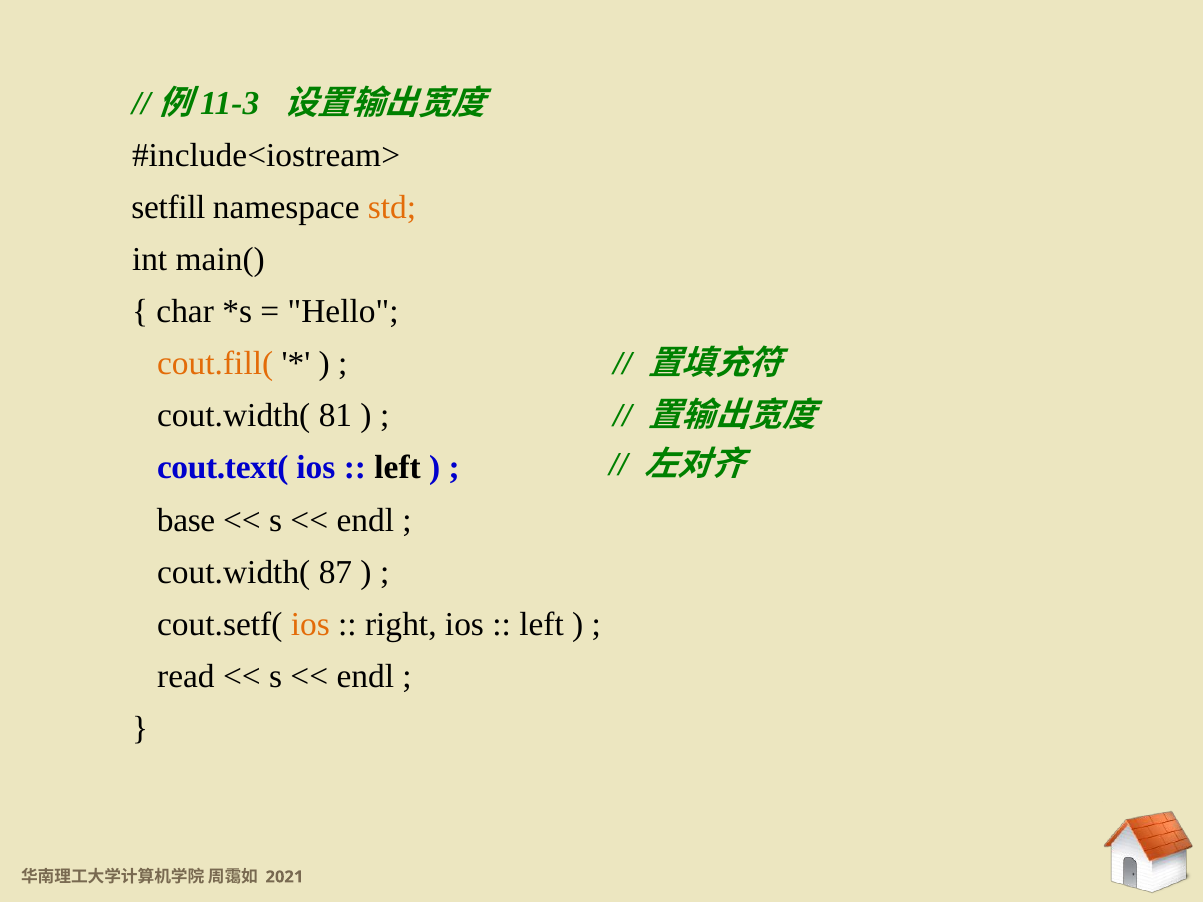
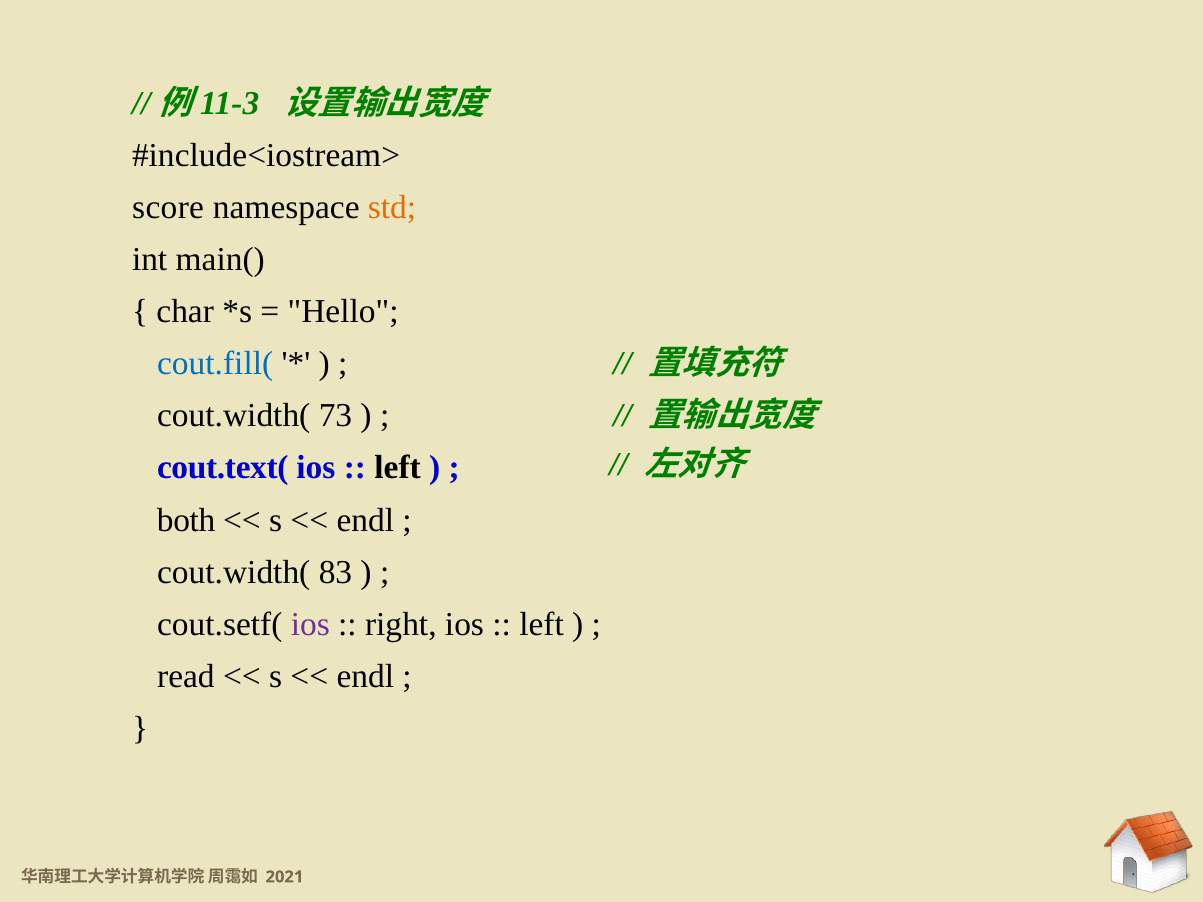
setfill: setfill -> score
cout.fill( colour: orange -> blue
81: 81 -> 73
base: base -> both
87: 87 -> 83
ios at (310, 624) colour: orange -> purple
